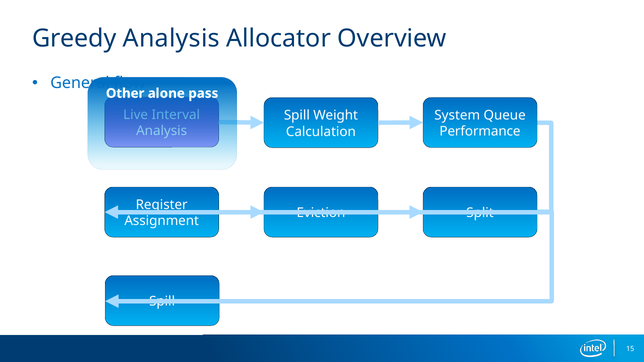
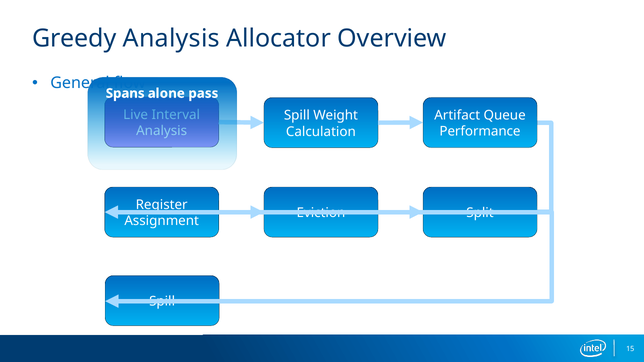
Other: Other -> Spans
System: System -> Artifact
